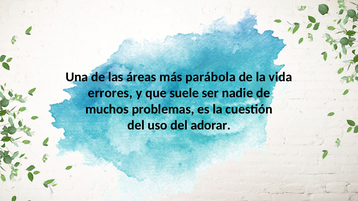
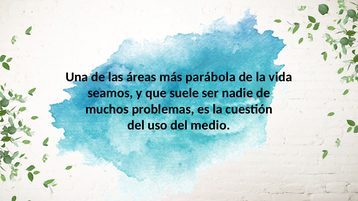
errores: errores -> seamos
adorar: adorar -> medio
